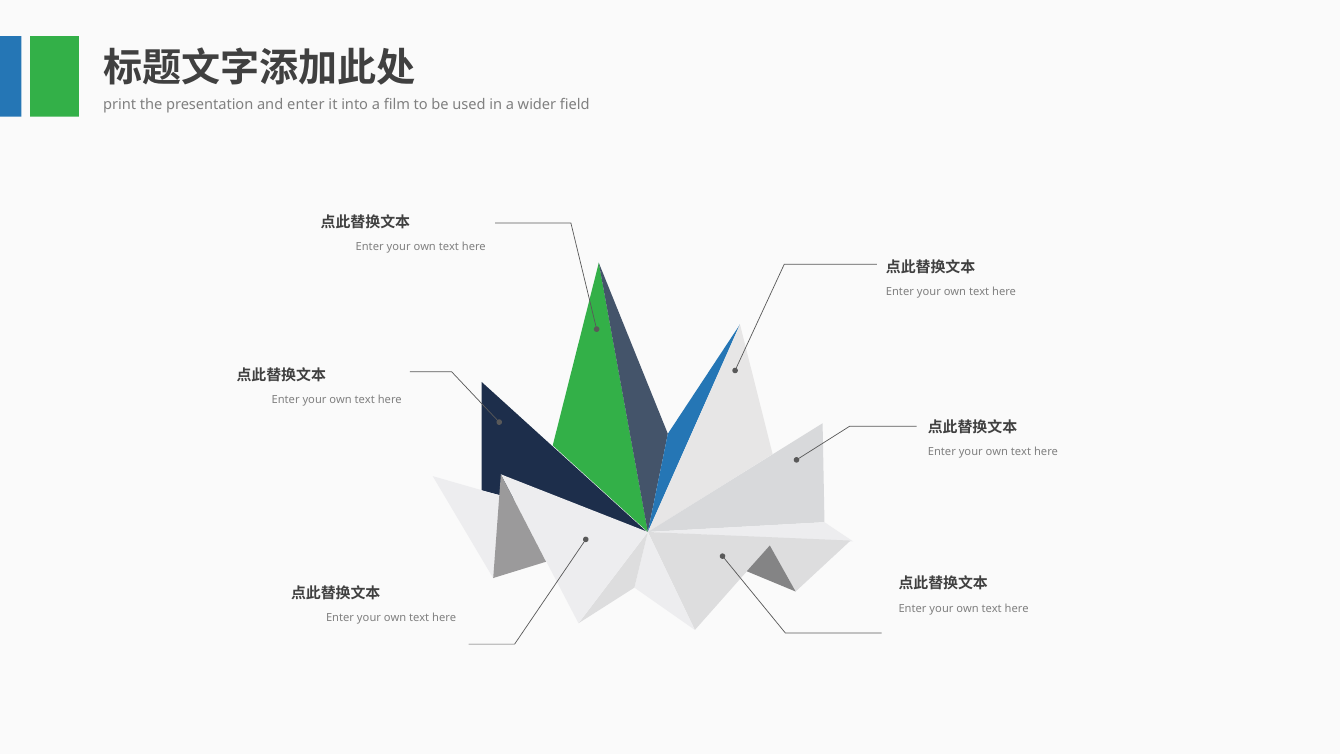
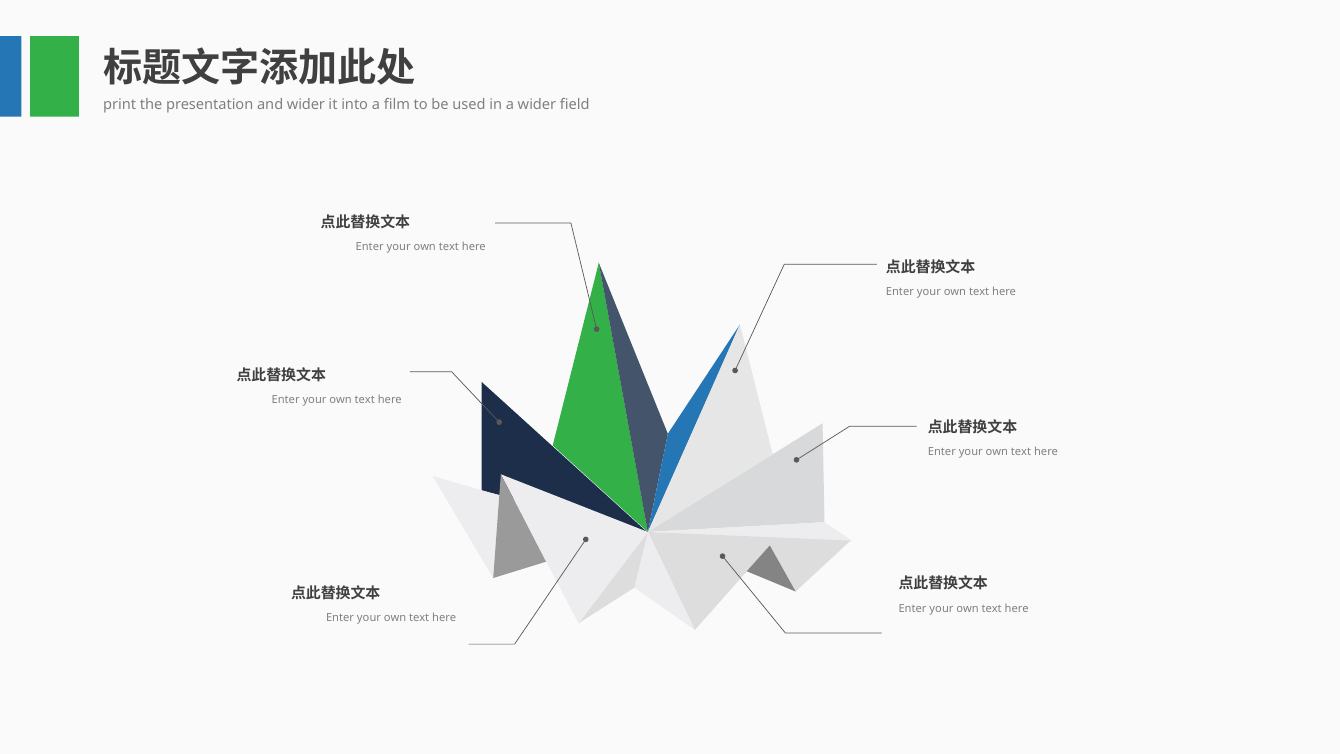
and enter: enter -> wider
